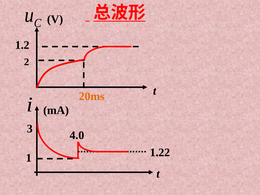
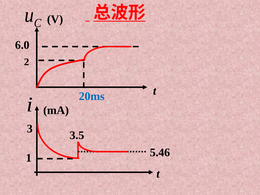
1.2: 1.2 -> 6.0
20ms colour: orange -> blue
4.0: 4.0 -> 3.5
1.22: 1.22 -> 5.46
